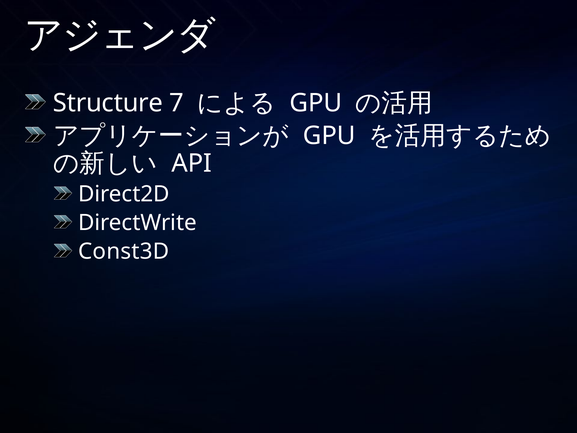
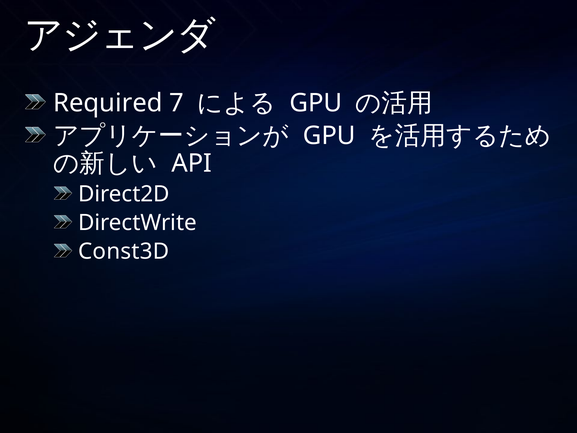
Structure: Structure -> Required
